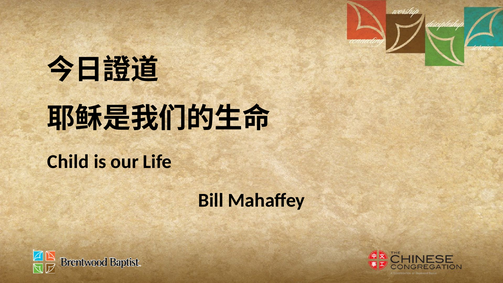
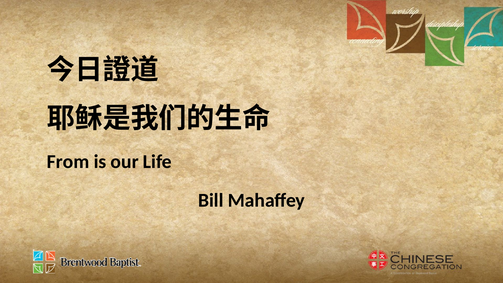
Child: Child -> From
